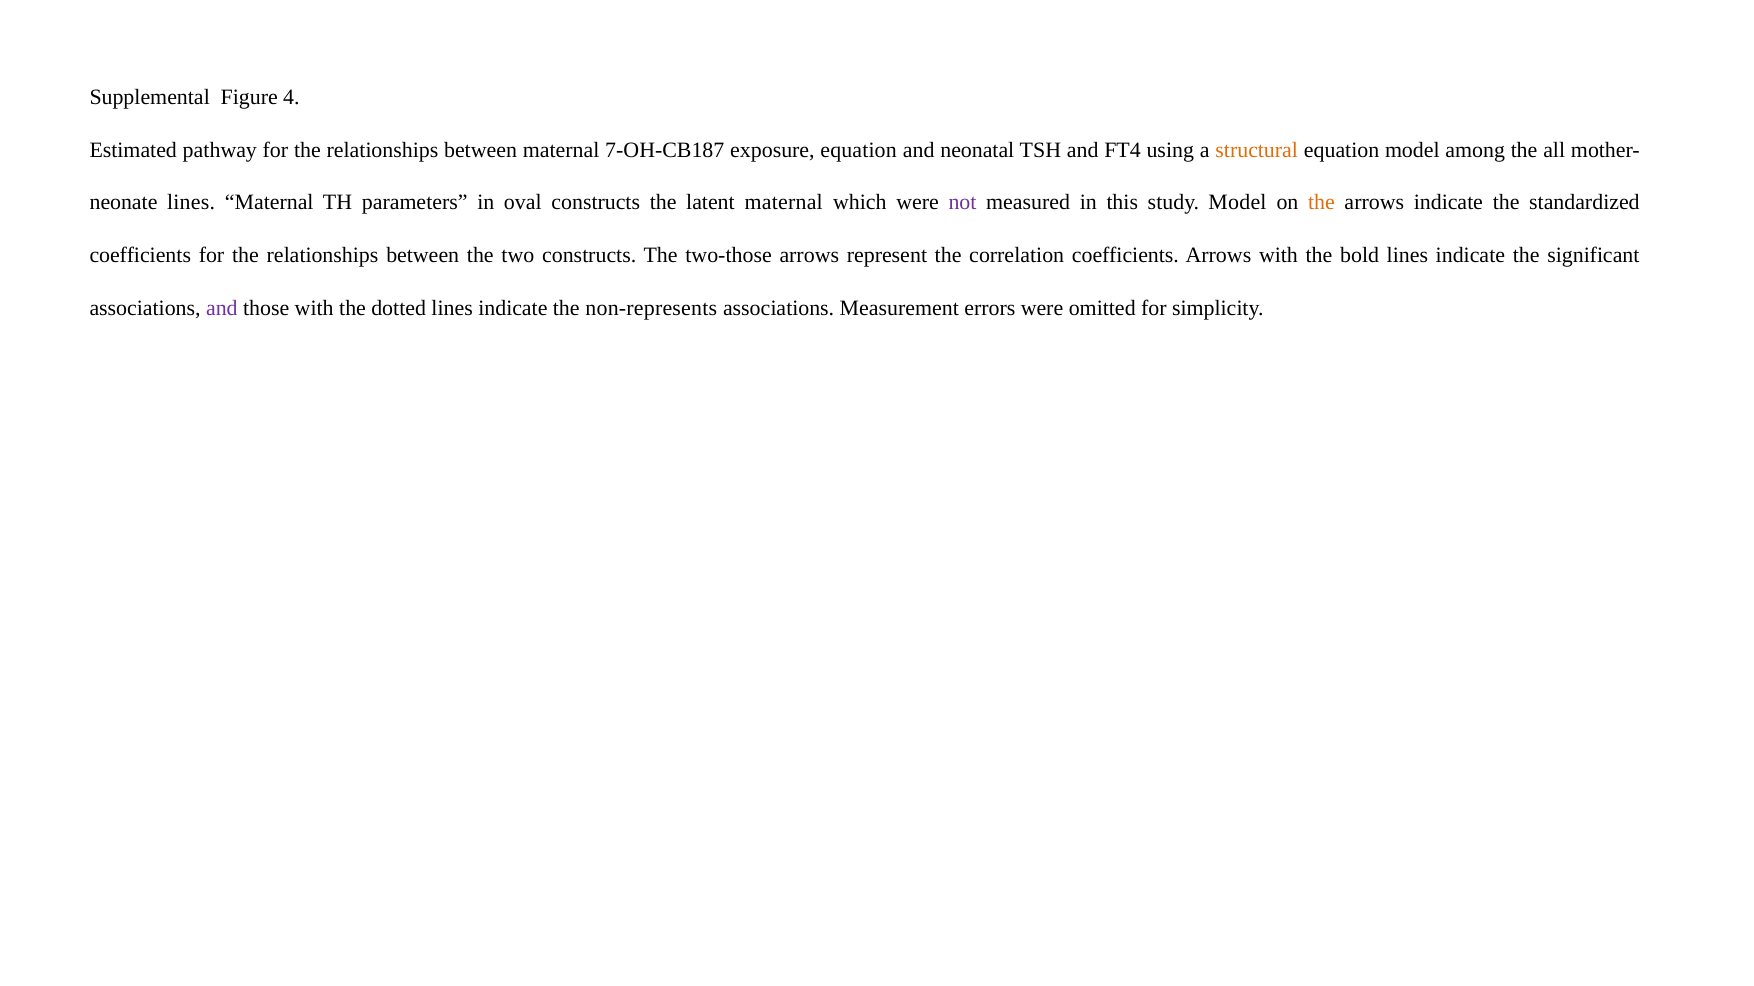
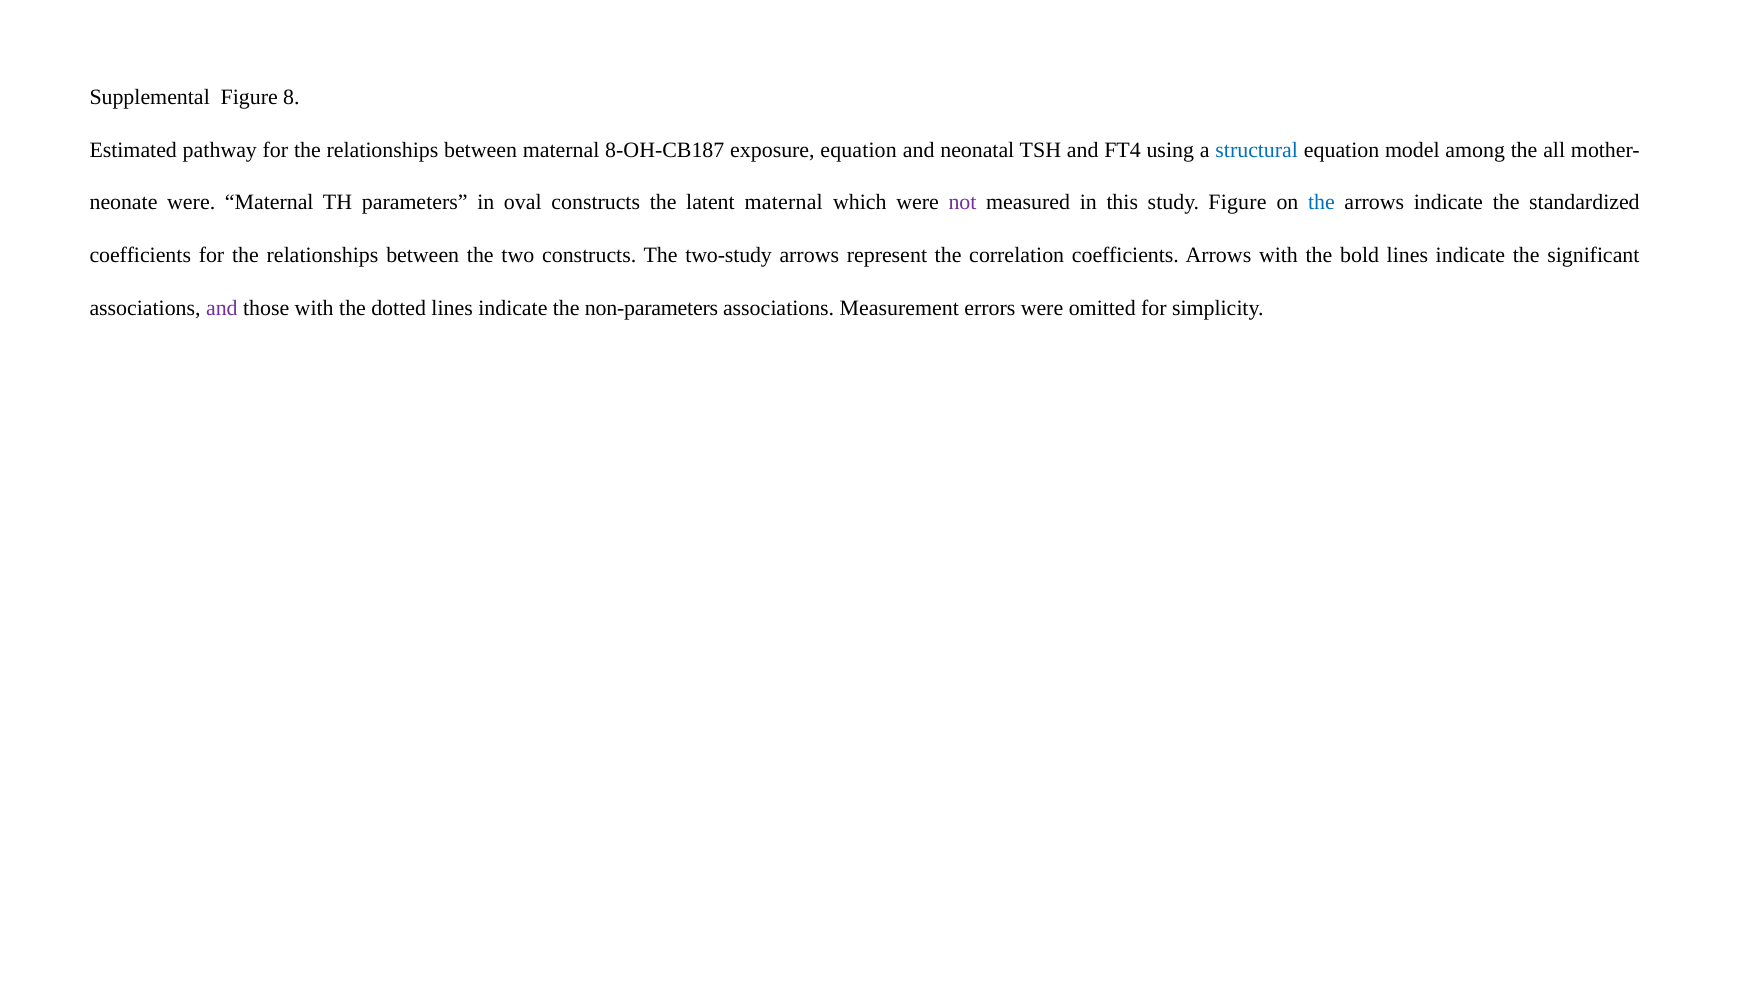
4: 4 -> 8
7-OH-CB187: 7-OH-CB187 -> 8-OH-CB187
structural colour: orange -> blue
lines at (191, 203): lines -> were
study Model: Model -> Figure
the at (1321, 203) colour: orange -> blue
two-those: two-those -> two-study
non-represents: non-represents -> non-parameters
